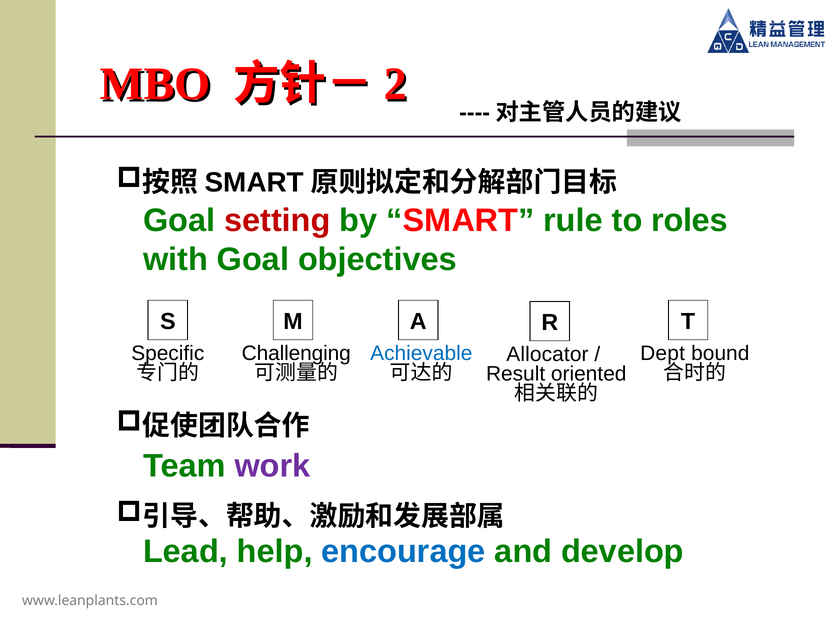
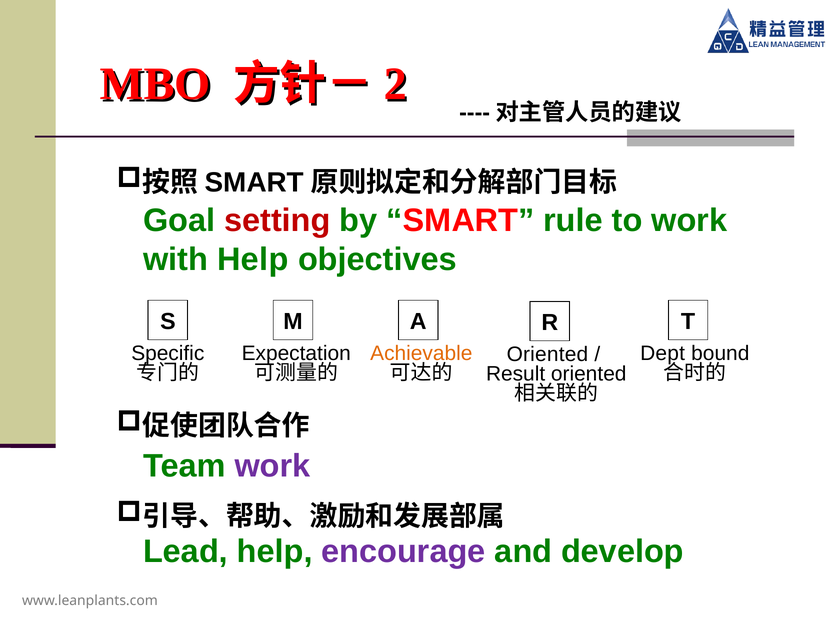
to roles: roles -> work
with Goal: Goal -> Help
Challenging: Challenging -> Expectation
Achievable colour: blue -> orange
Allocator at (547, 355): Allocator -> Oriented
encourage colour: blue -> purple
